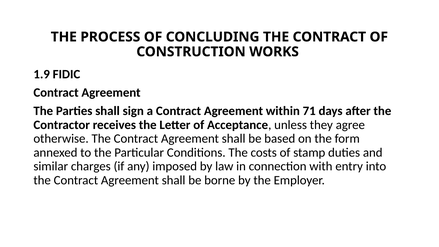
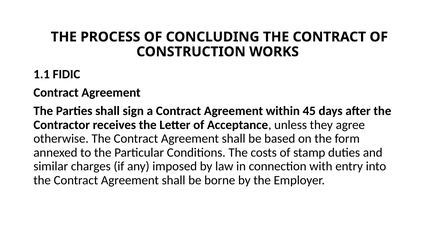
1.9: 1.9 -> 1.1
71: 71 -> 45
